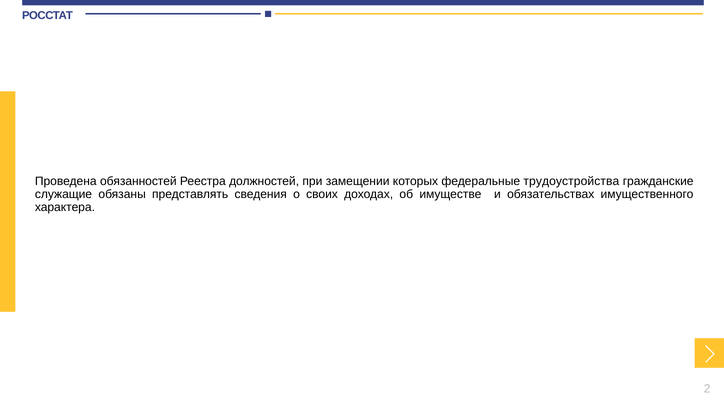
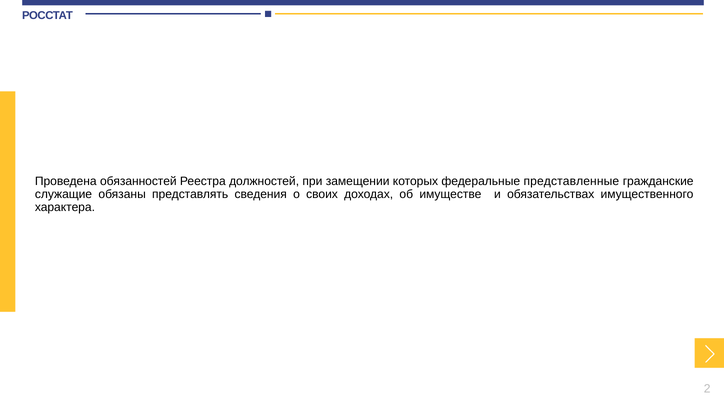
трудоустройства: трудоустройства -> представленные
